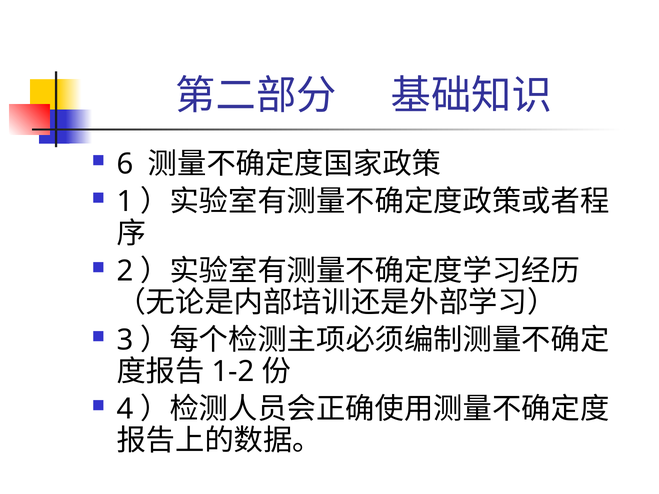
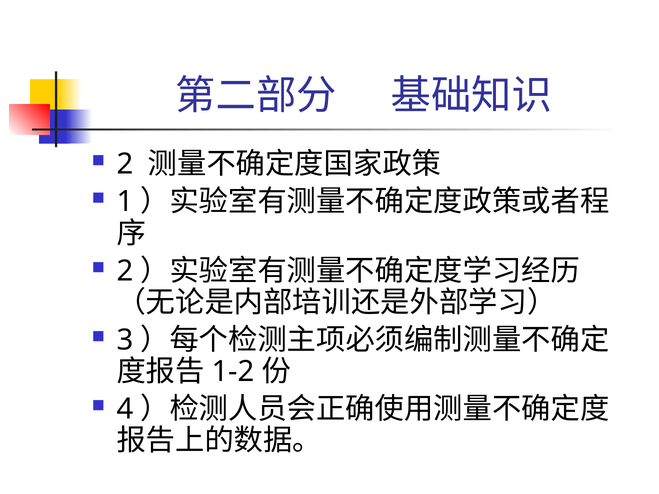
6 at (125, 164): 6 -> 2
